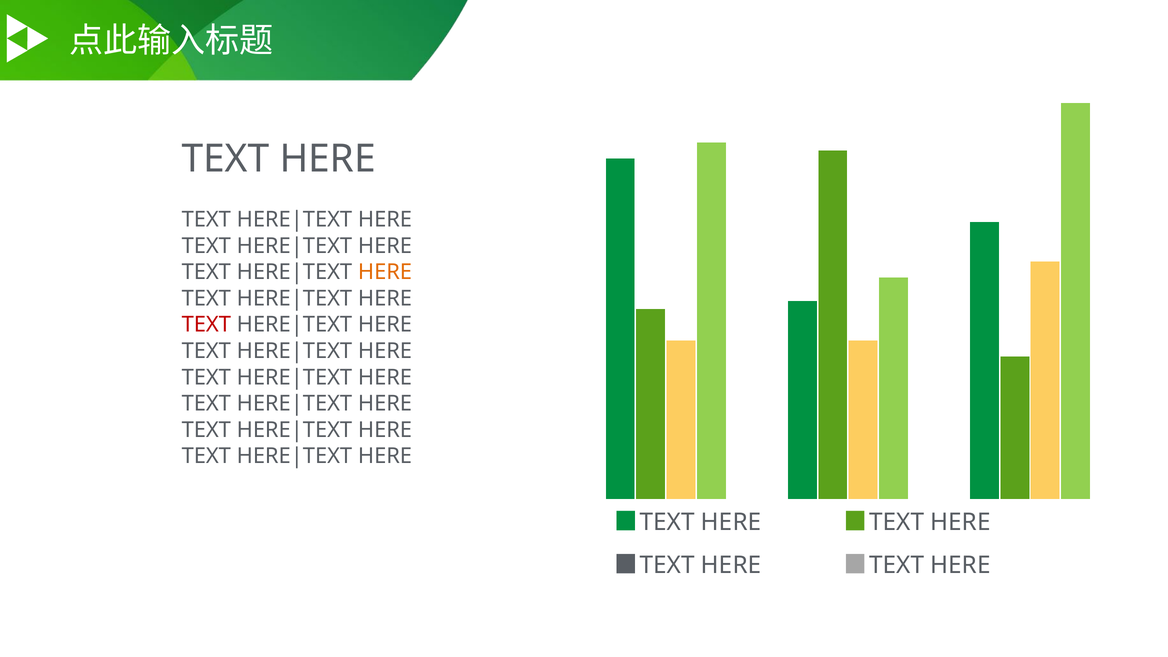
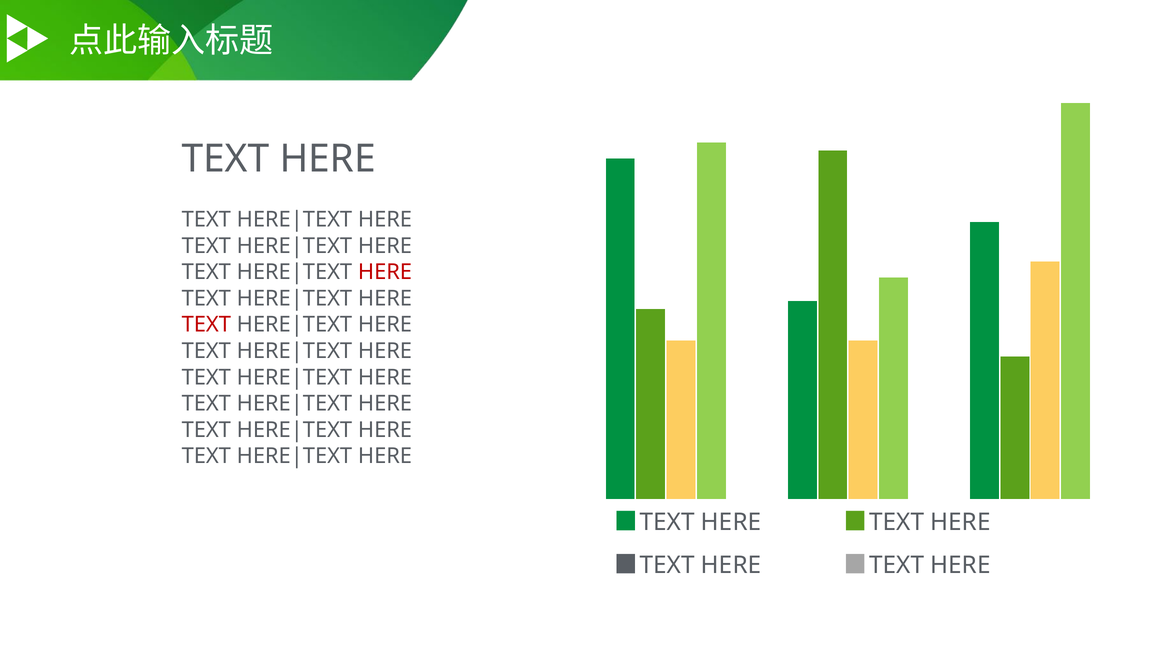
HERE at (385, 272) colour: orange -> red
